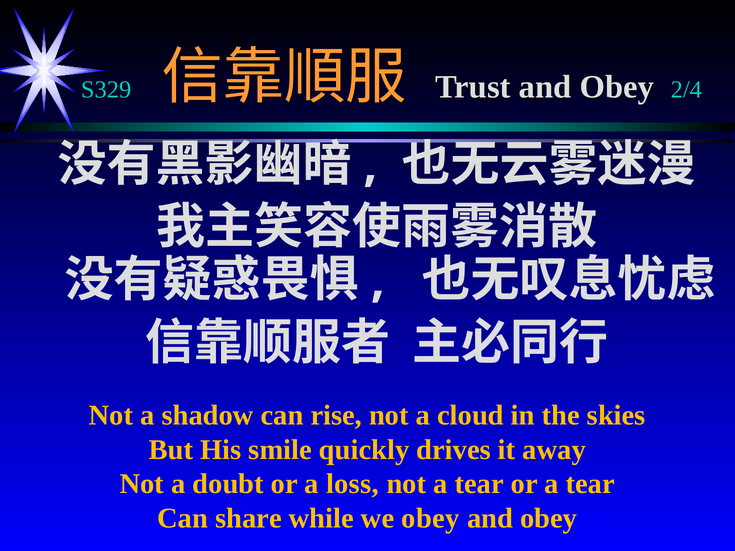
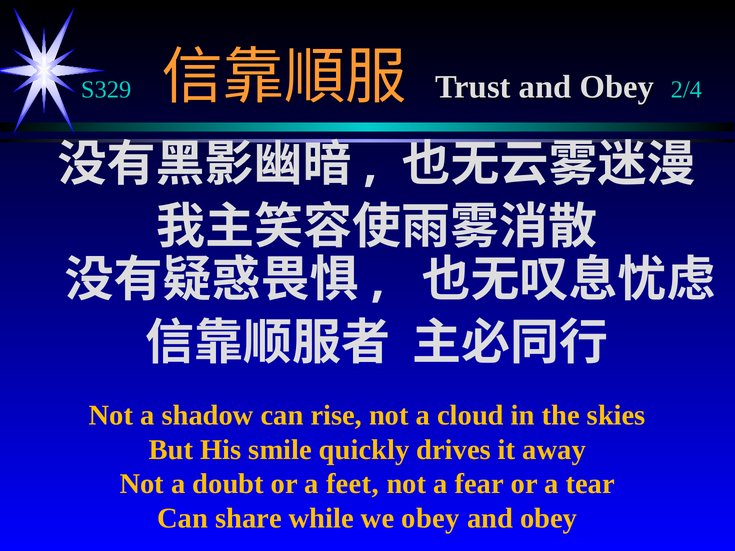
loss: loss -> feet
not a tear: tear -> fear
